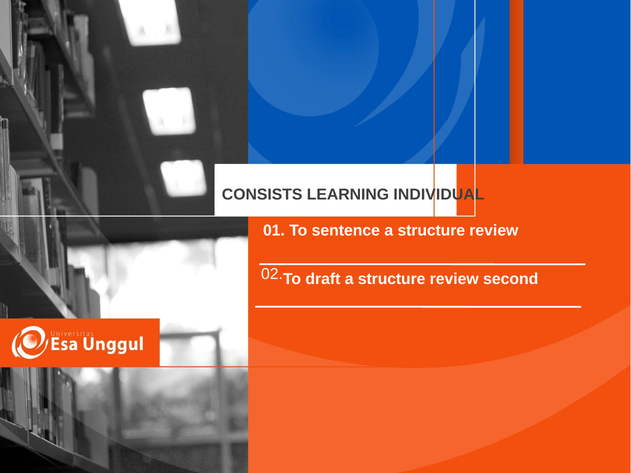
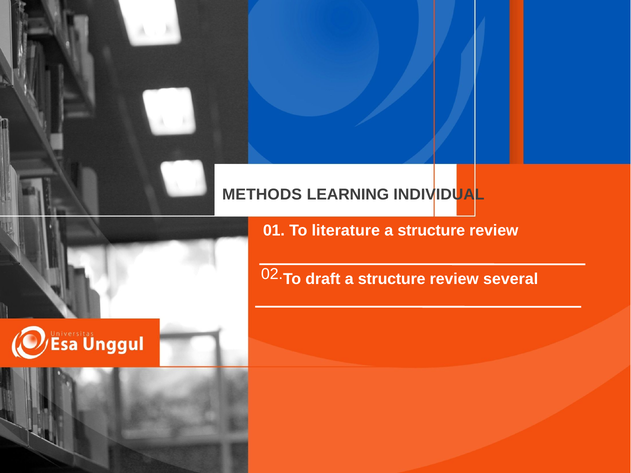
CONSISTS: CONSISTS -> METHODS
sentence: sentence -> literature
second: second -> several
